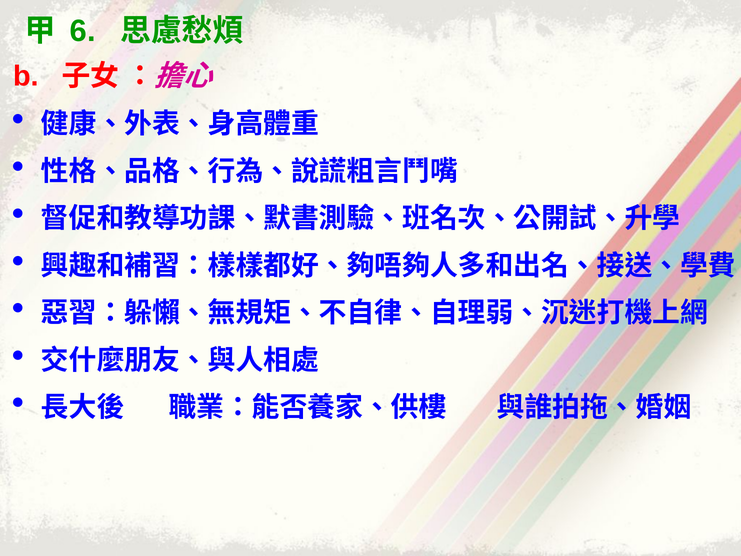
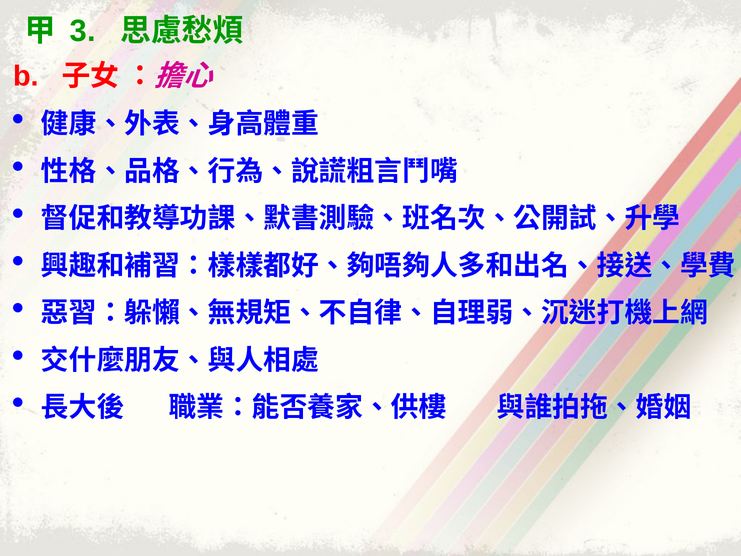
6: 6 -> 3
